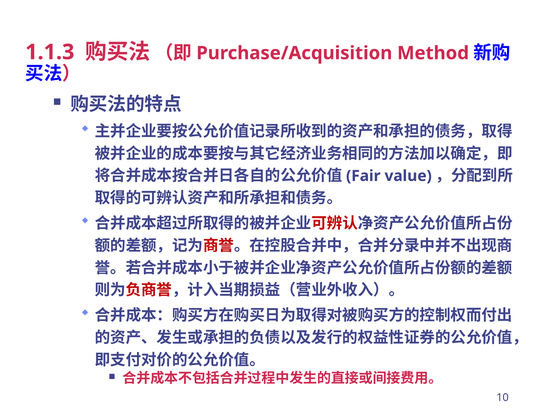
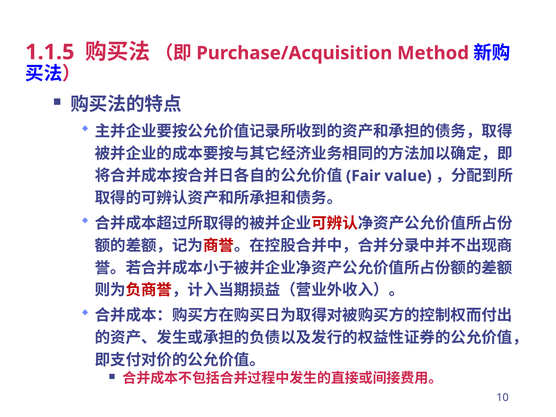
1.1.3: 1.1.3 -> 1.1.5
